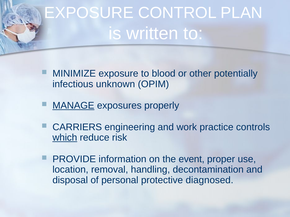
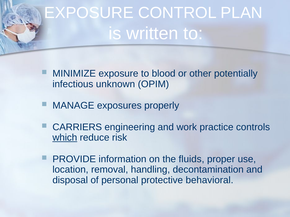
MANAGE underline: present -> none
event: event -> fluids
diagnosed: diagnosed -> behavioral
